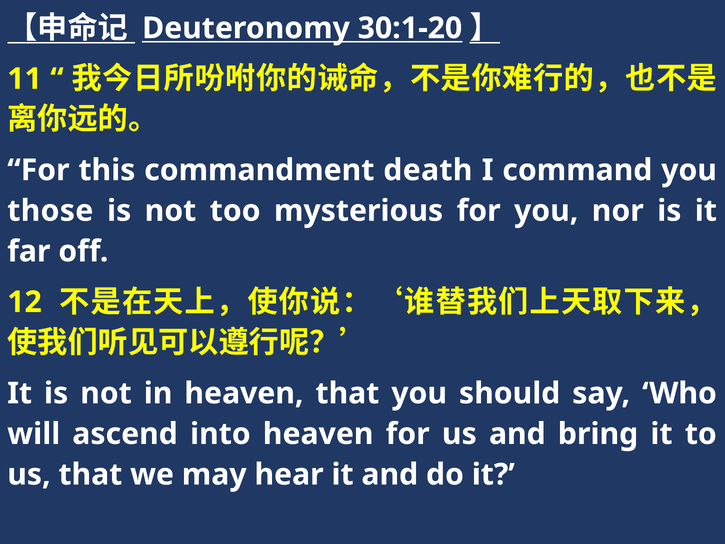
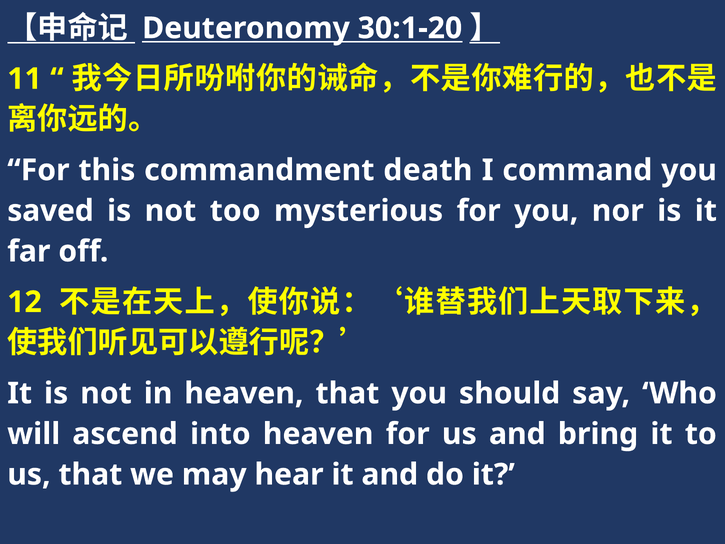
those: those -> saved
